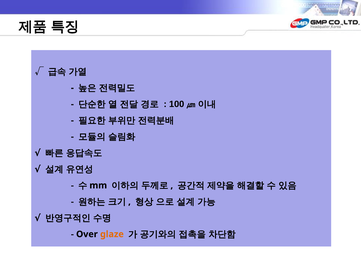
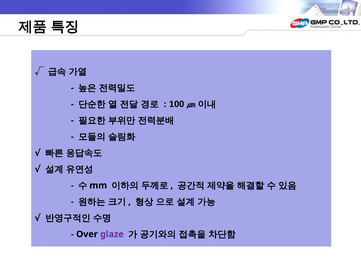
glaze colour: orange -> purple
